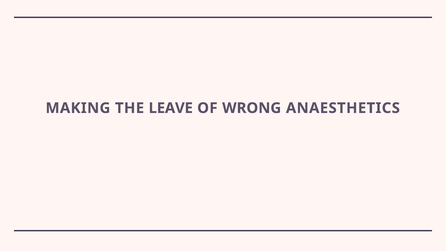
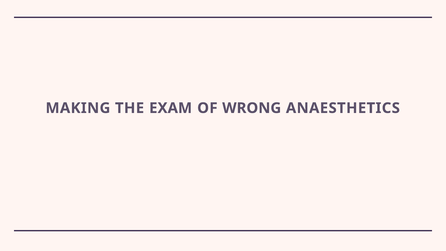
LEAVE: LEAVE -> EXAM
